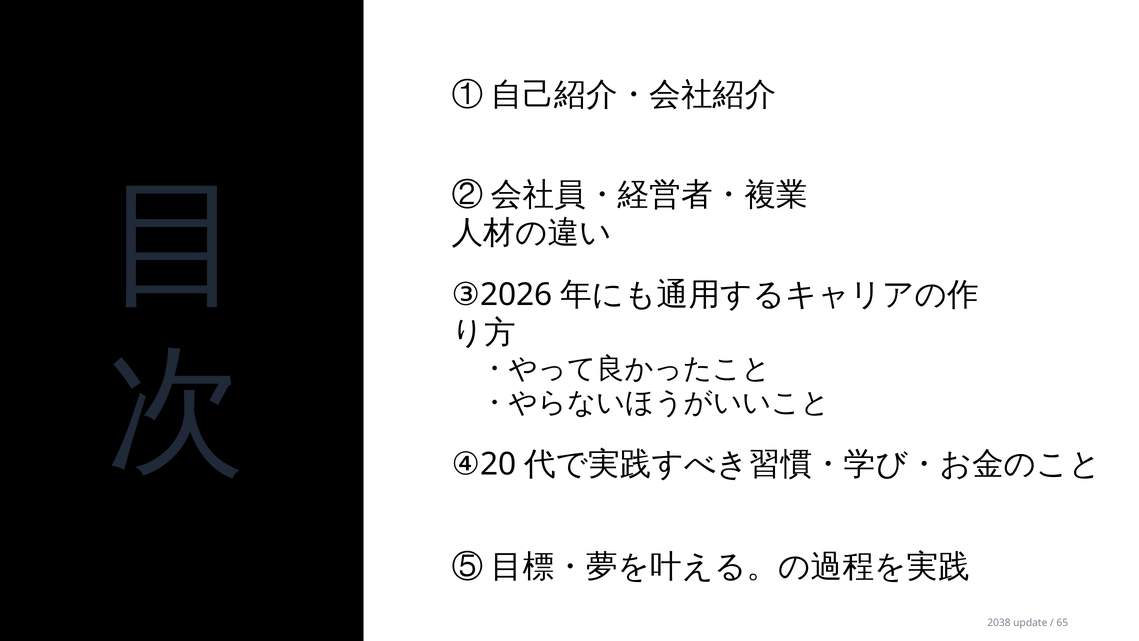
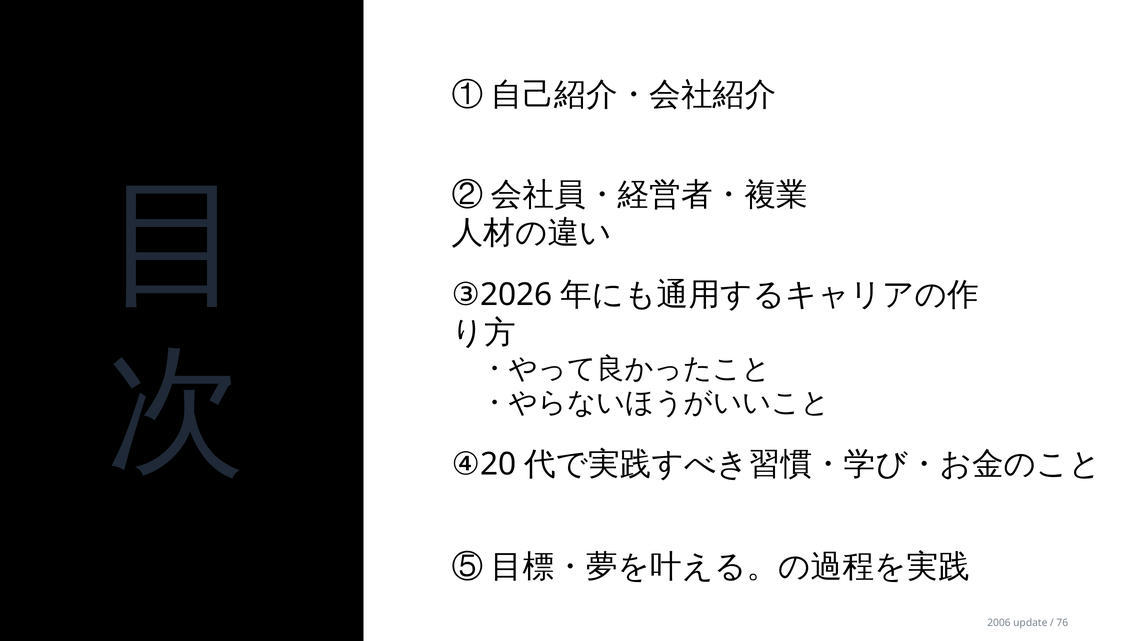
2038: 2038 -> 2006
65: 65 -> 76
